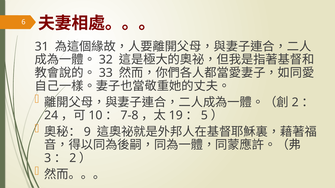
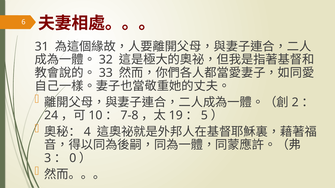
9: 9 -> 4
2 at (73, 158): 2 -> 0
